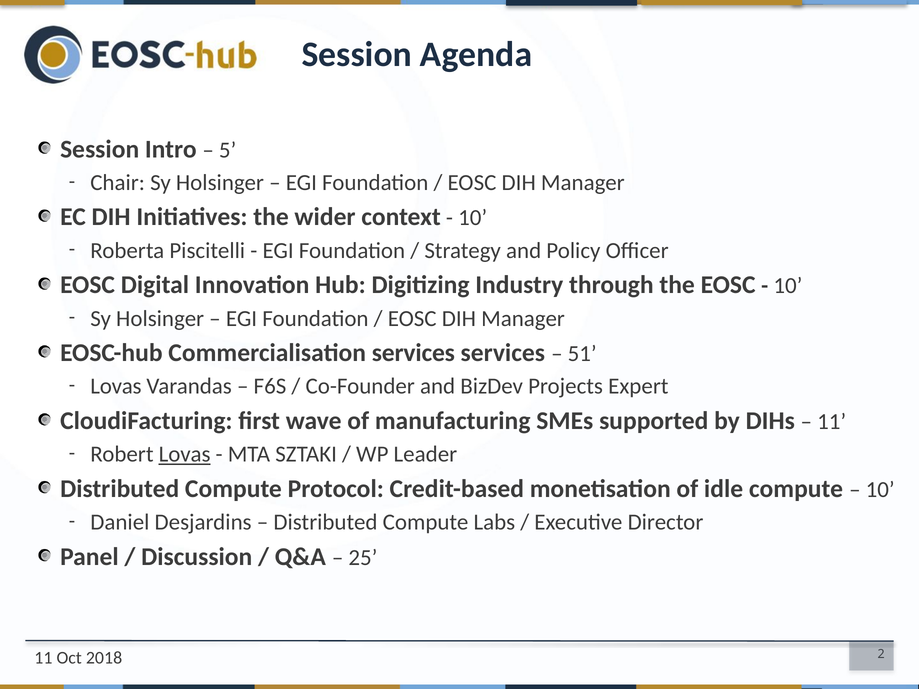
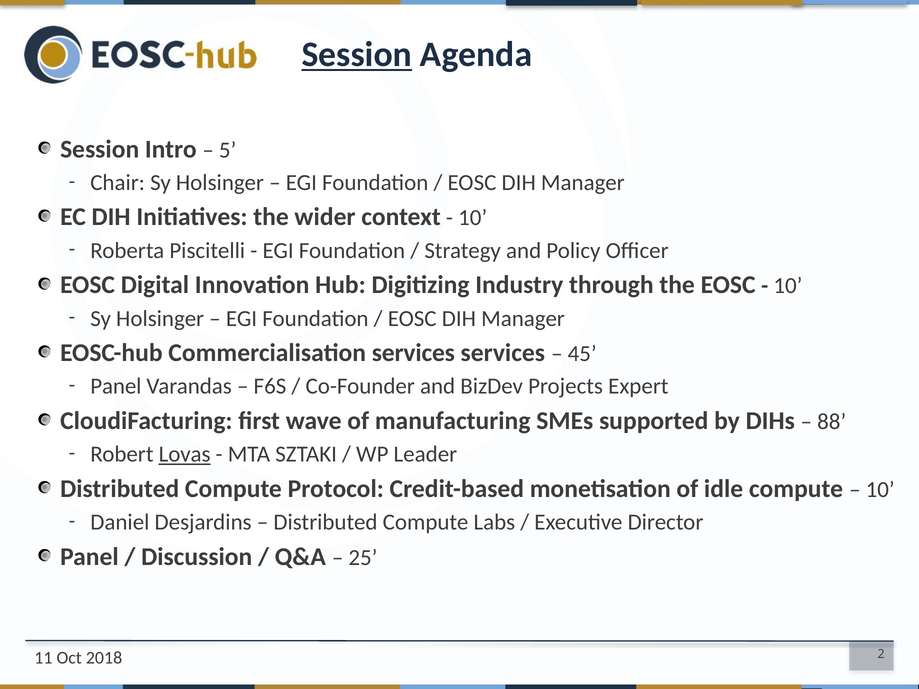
Session at (357, 54) underline: none -> present
51: 51 -> 45
Lovas at (116, 387): Lovas -> Panel
11 at (832, 422): 11 -> 88
